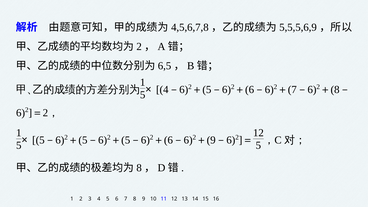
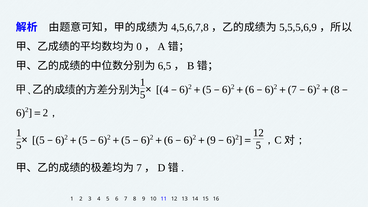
2 at (139, 47): 2 -> 0
8 at (139, 168): 8 -> 7
